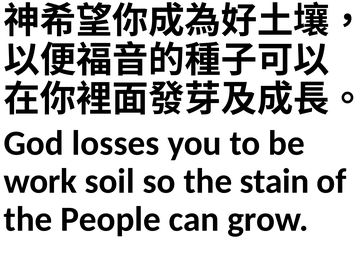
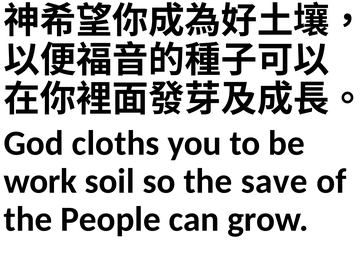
losses: losses -> cloths
stain: stain -> save
